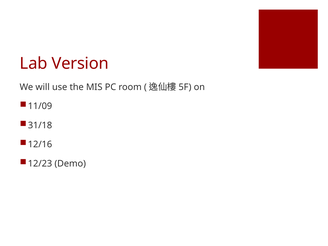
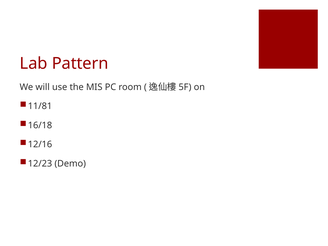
Version: Version -> Pattern
11/09: 11/09 -> 11/81
31/18: 31/18 -> 16/18
